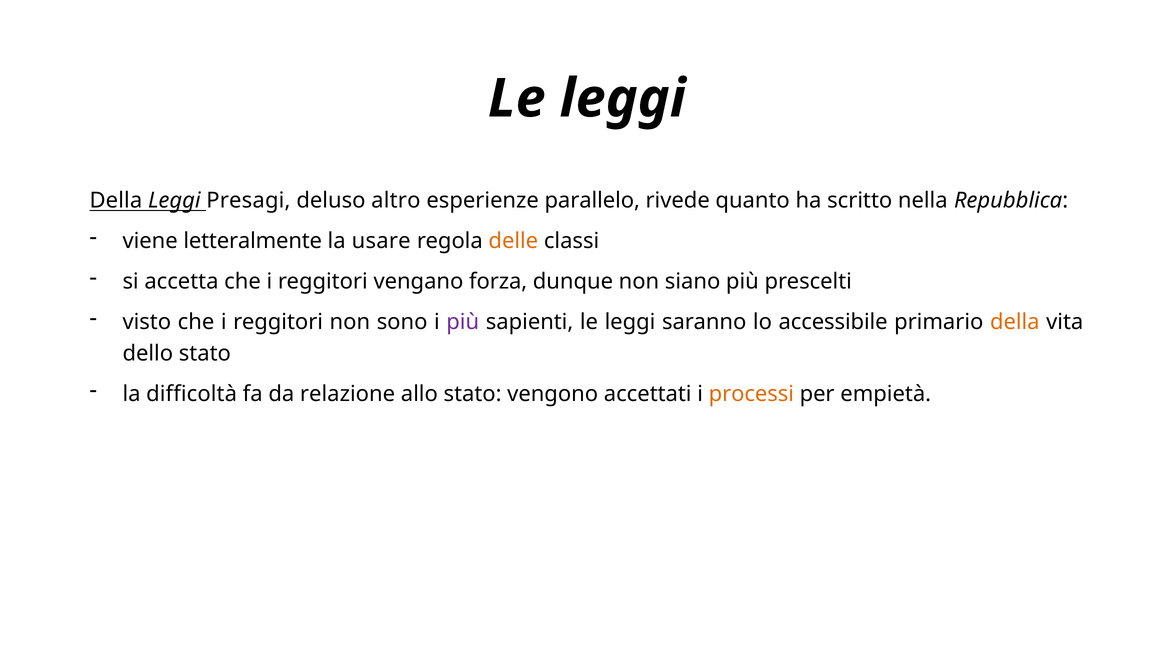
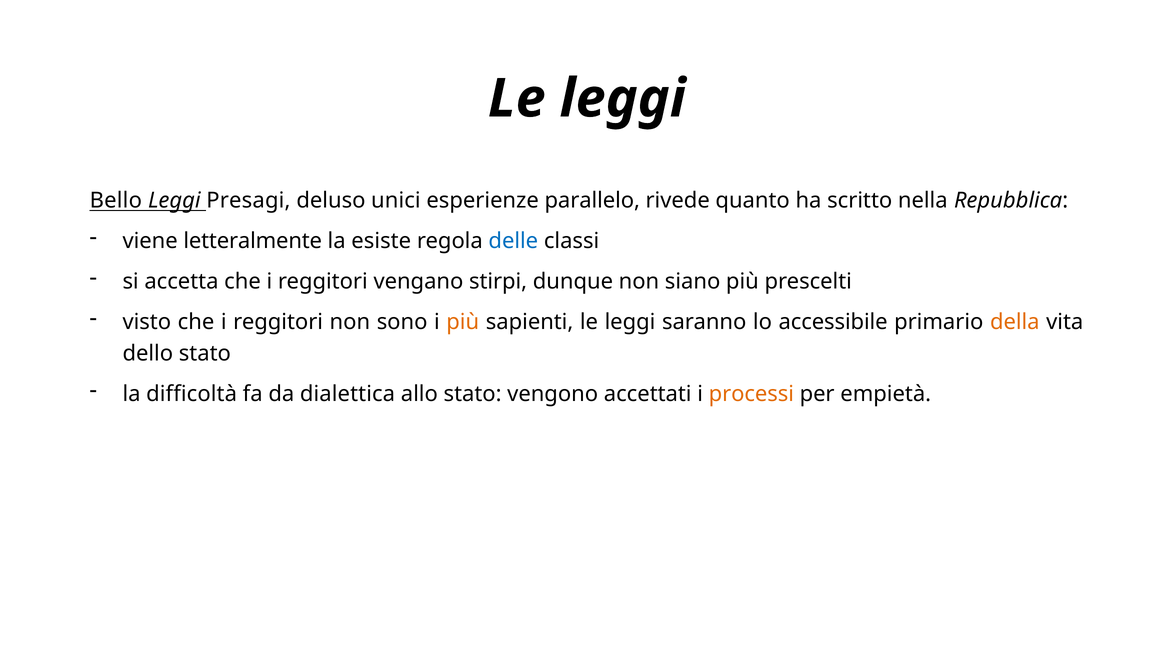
Della at (116, 200): Della -> Bello
altro: altro -> unici
usare: usare -> esiste
delle colour: orange -> blue
forza: forza -> stirpi
più at (463, 322) colour: purple -> orange
relazione: relazione -> dialettica
